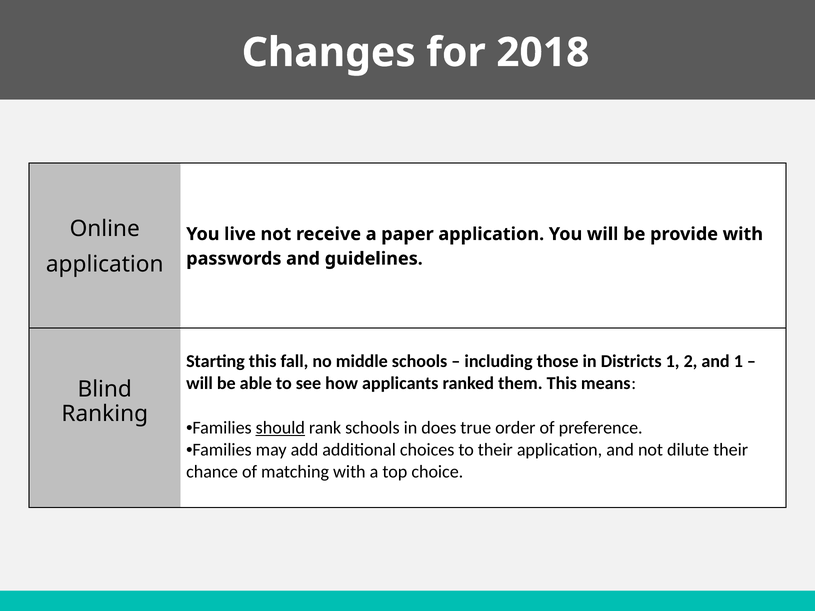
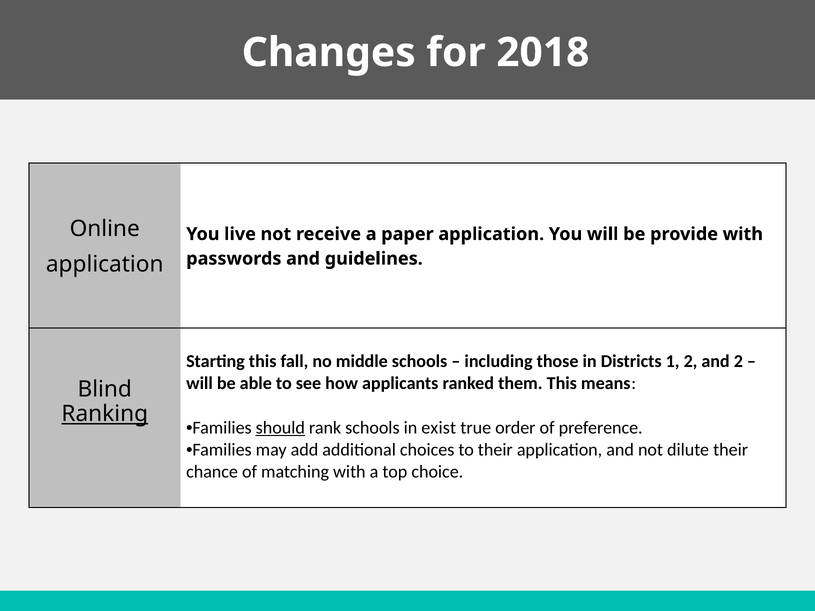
and 1: 1 -> 2
Ranking underline: none -> present
does: does -> exist
